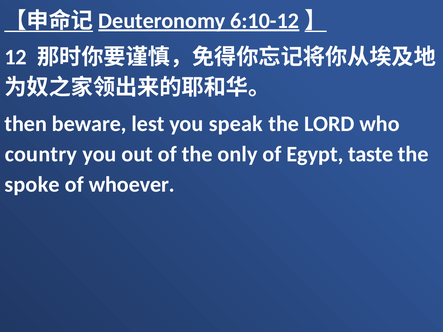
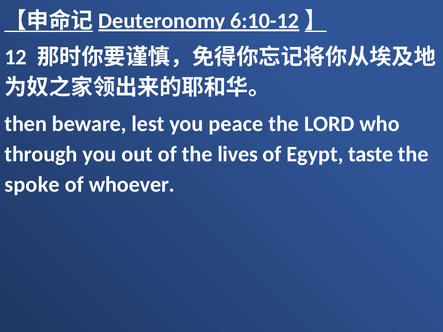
speak: speak -> peace
country: country -> through
only: only -> lives
